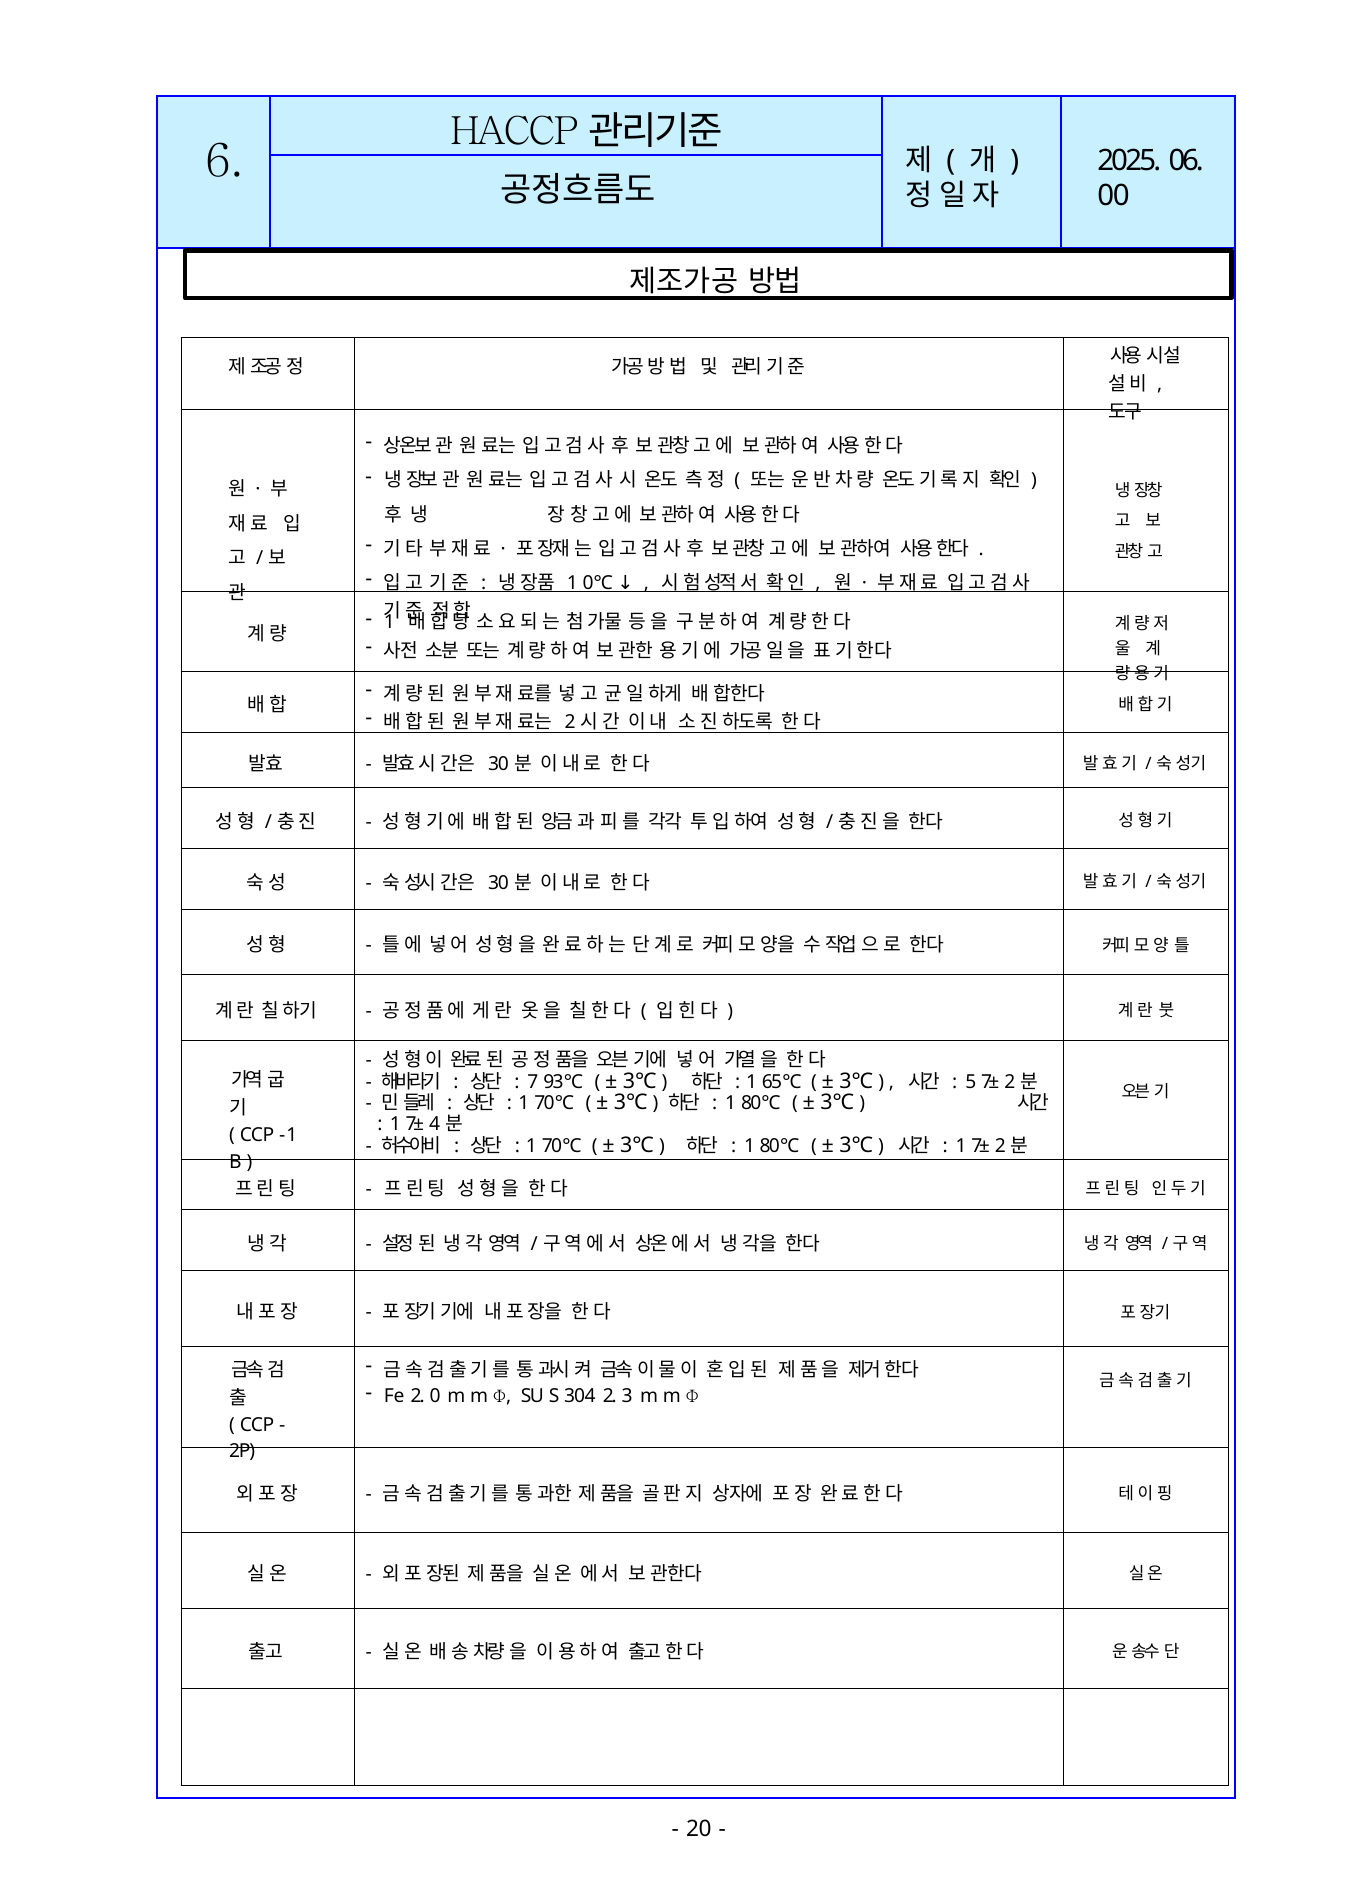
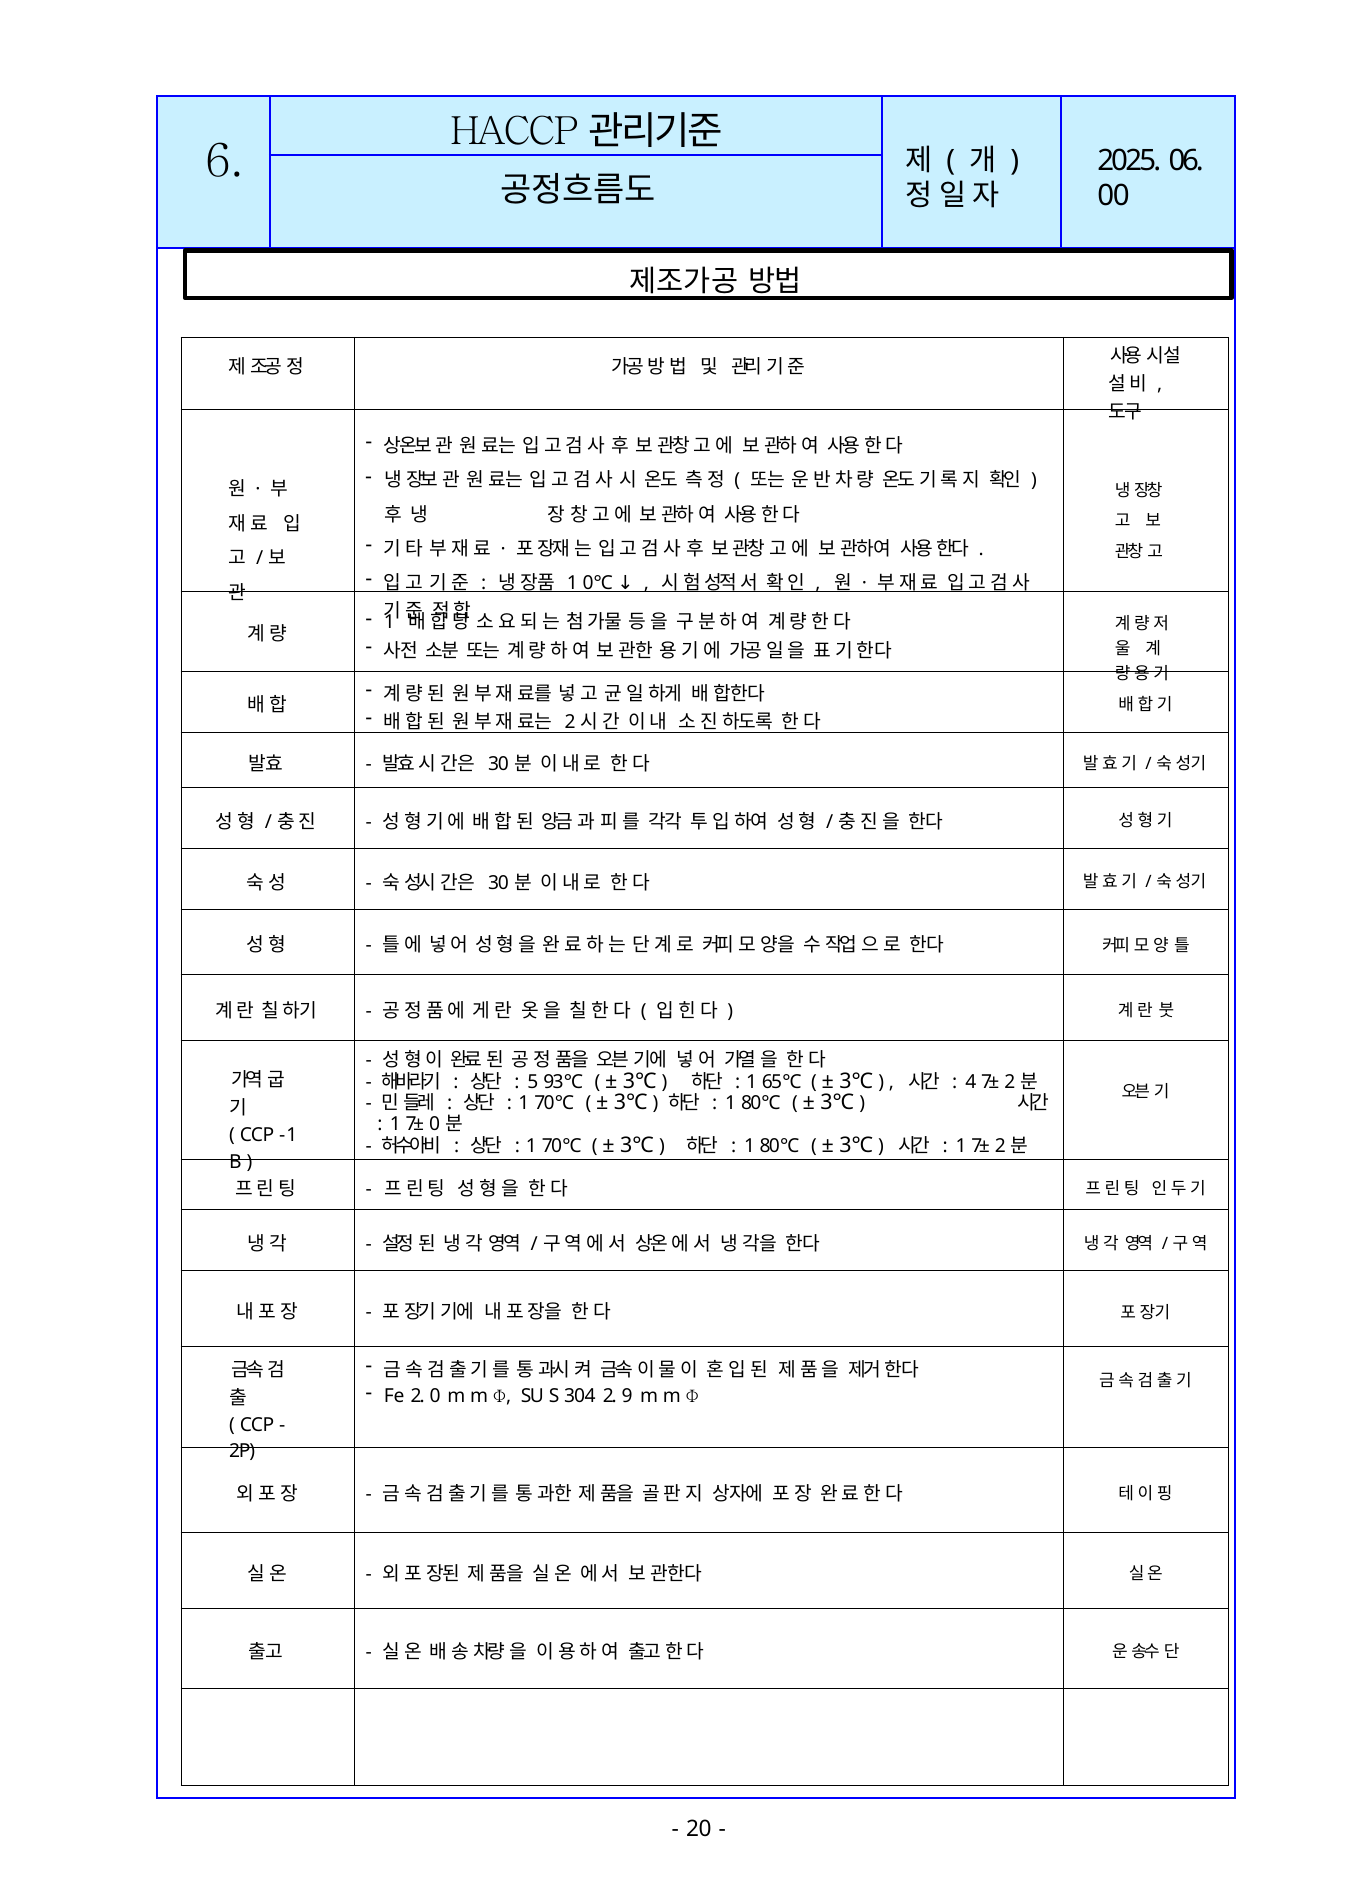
7: 7 -> 5
5: 5 -> 4
7± 4: 4 -> 0
3: 3 -> 9
